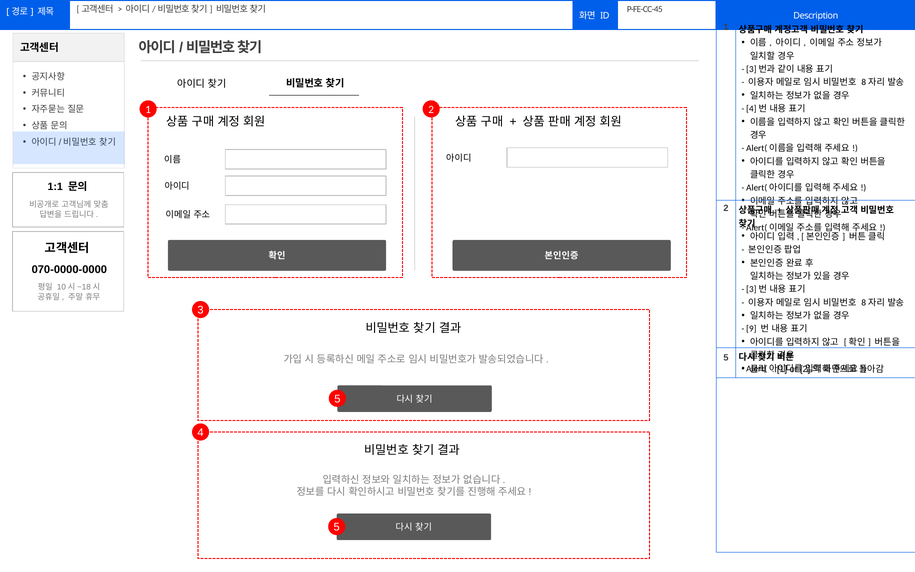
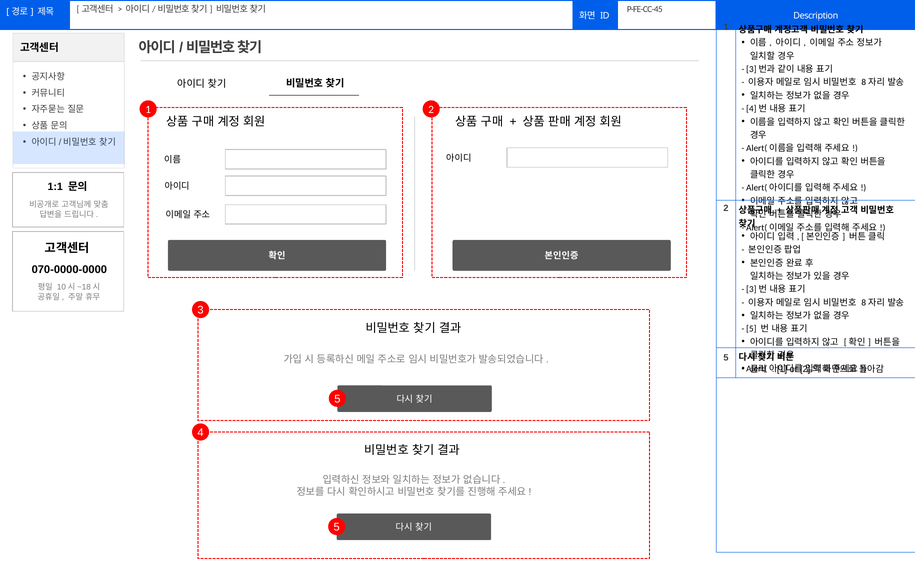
9 at (751, 329): 9 -> 5
